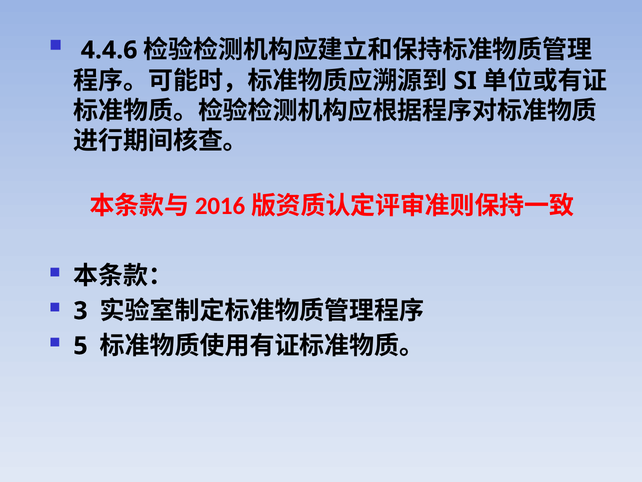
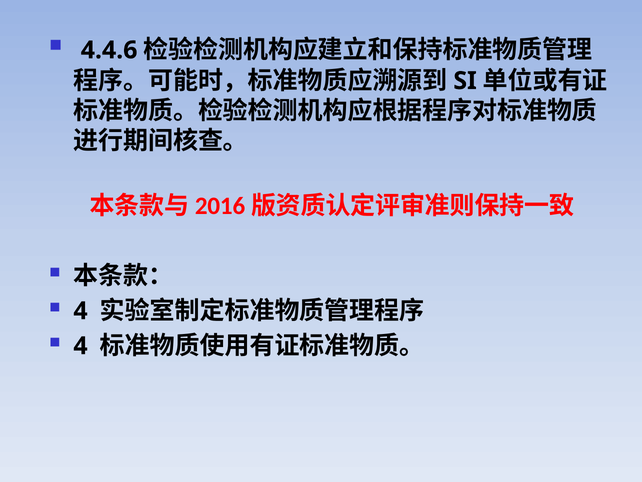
3 at (80, 311): 3 -> 4
5 at (80, 346): 5 -> 4
